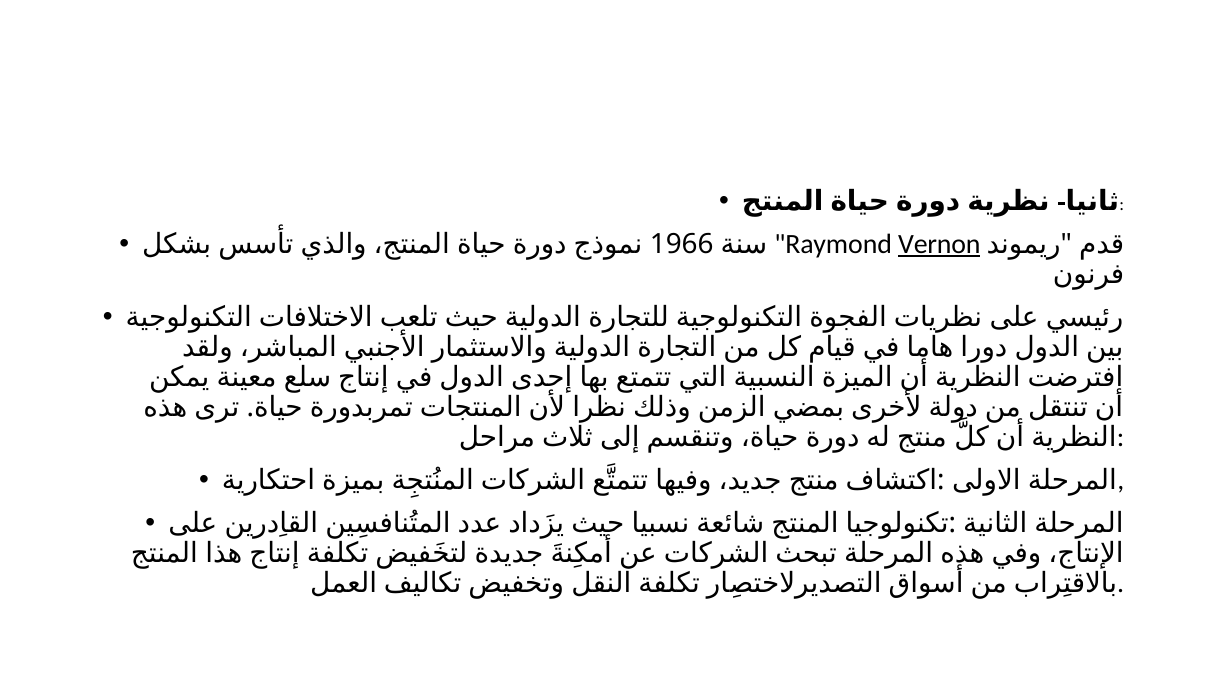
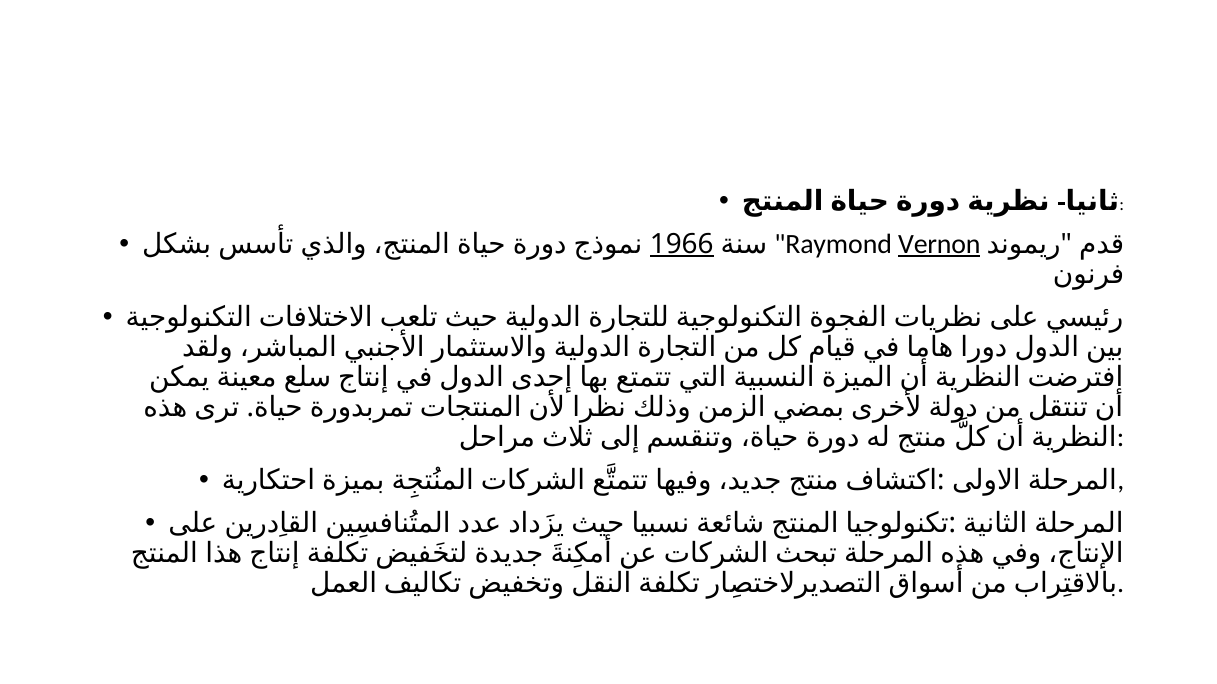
1966 underline: none -> present
